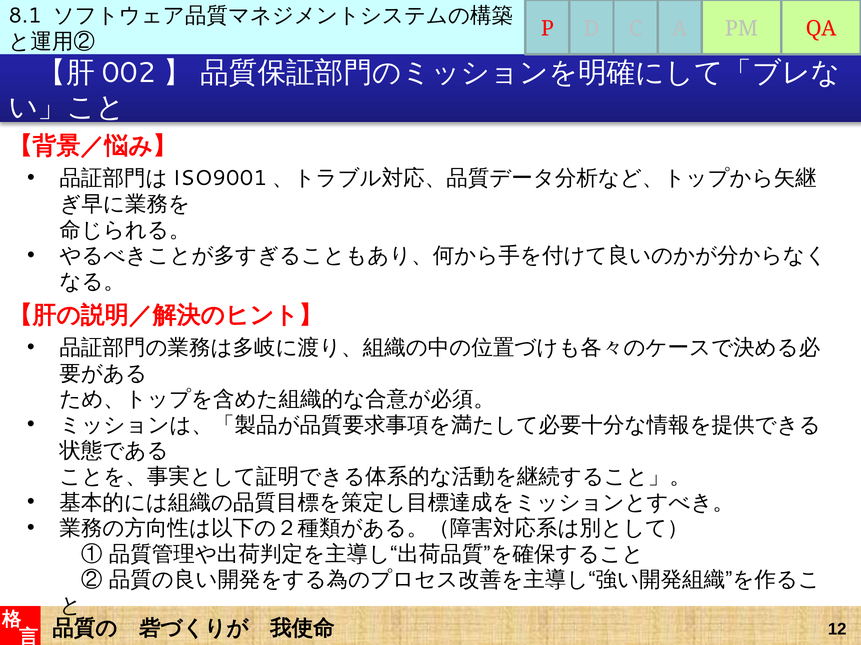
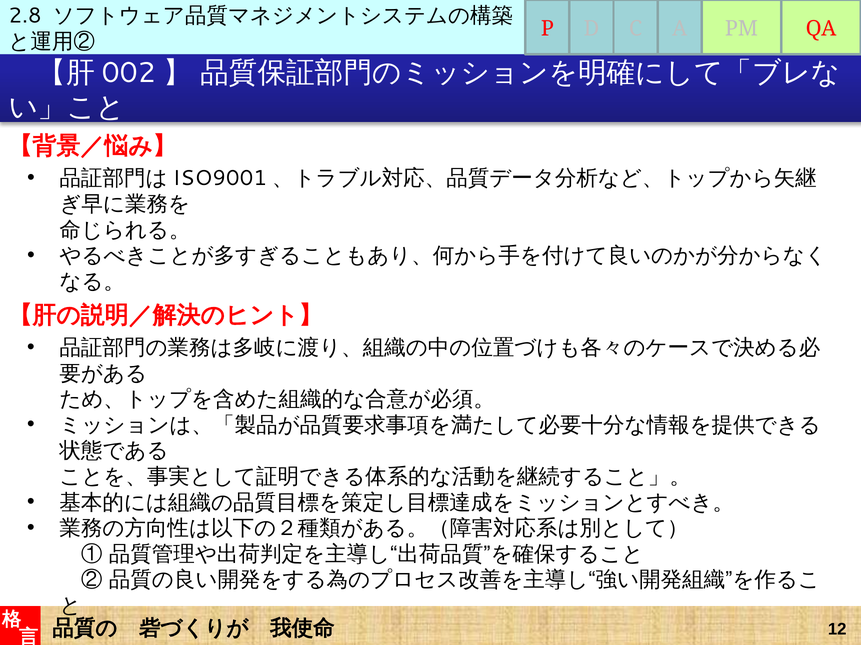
8.1: 8.1 -> 2.8
